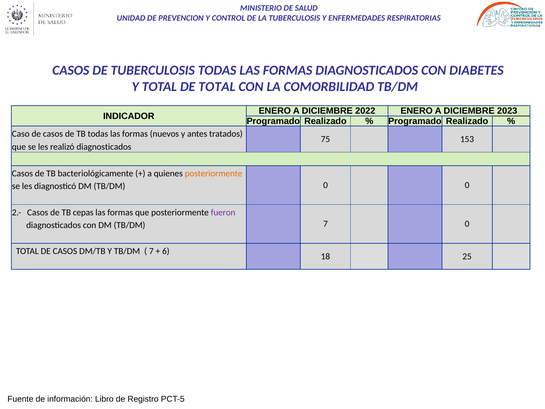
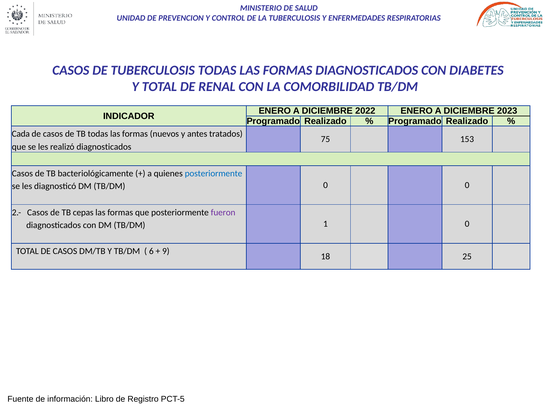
DE TOTAL: TOTAL -> RENAL
Caso: Caso -> Cada
posteriormente at (214, 173) colour: orange -> blue
TB/DM 7: 7 -> 1
7 at (151, 251): 7 -> 6
6: 6 -> 9
